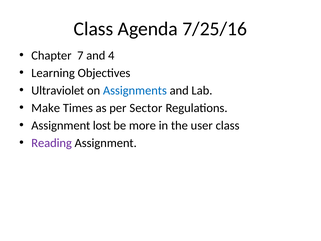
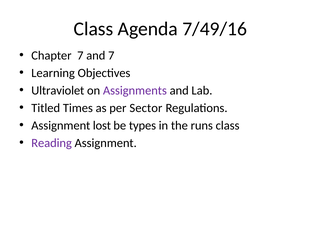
7/25/16: 7/25/16 -> 7/49/16
and 4: 4 -> 7
Assignments colour: blue -> purple
Make: Make -> Titled
more: more -> types
user: user -> runs
